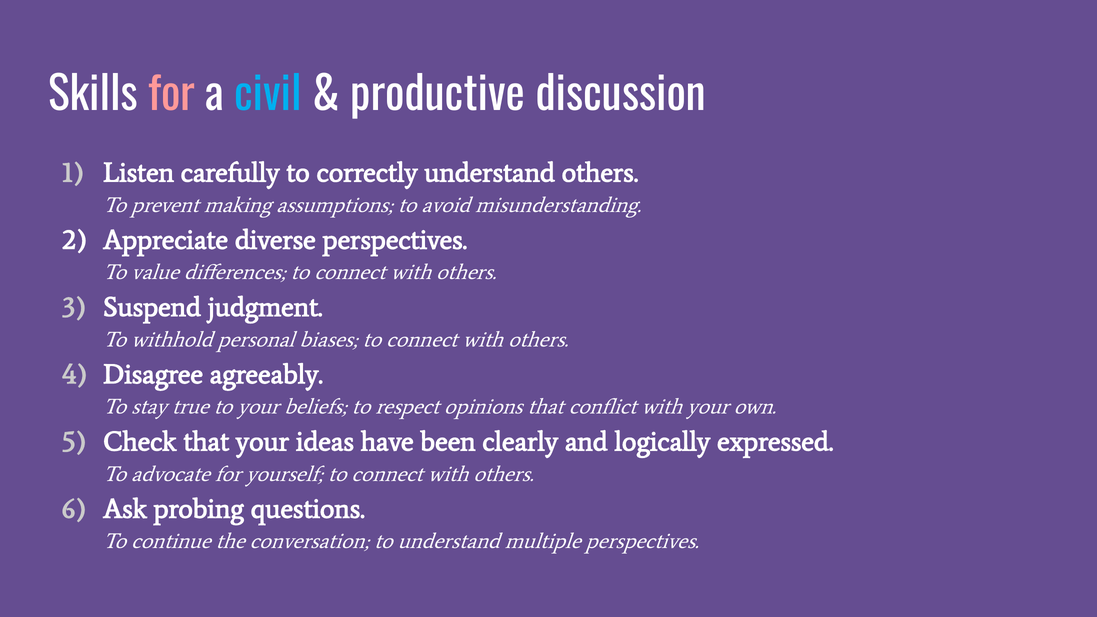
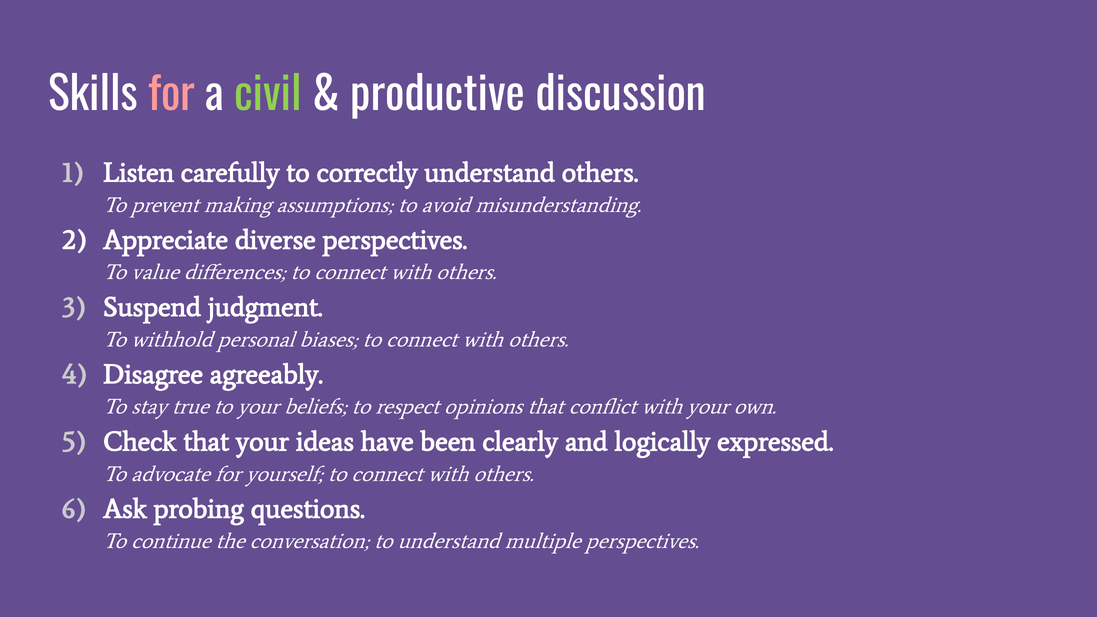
civil colour: light blue -> light green
